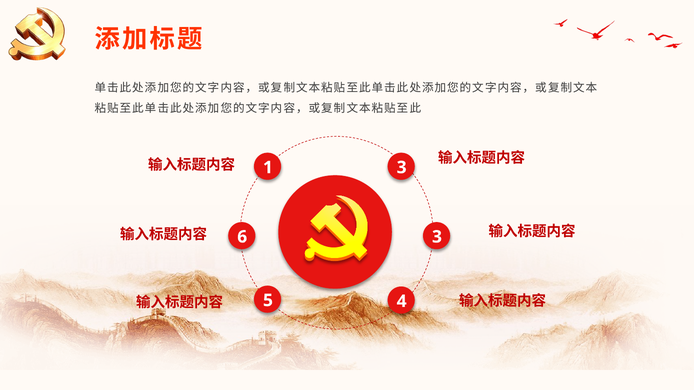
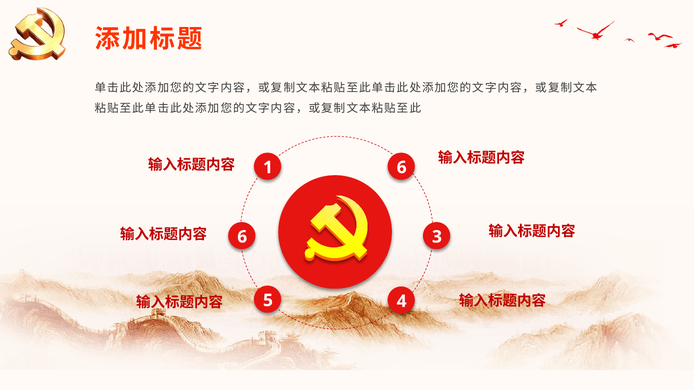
1 3: 3 -> 6
